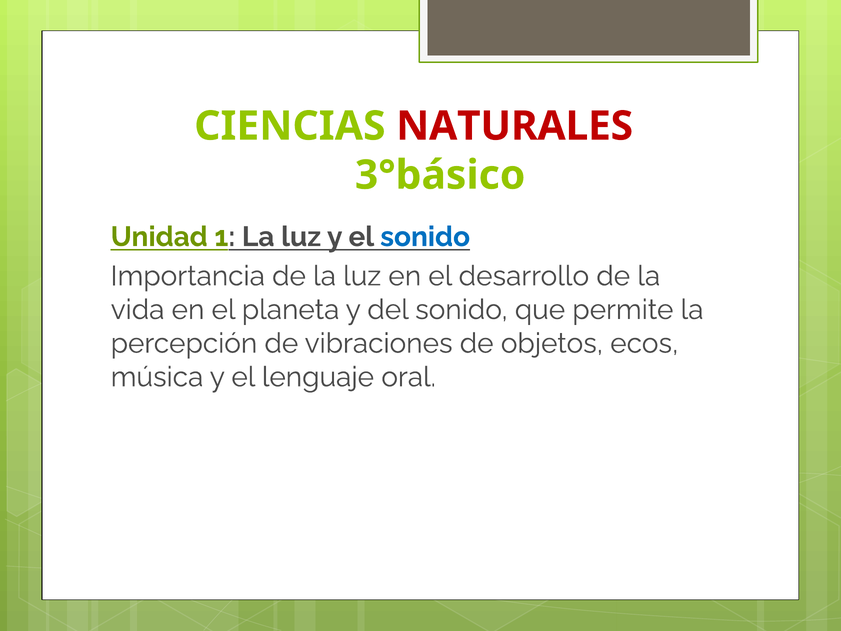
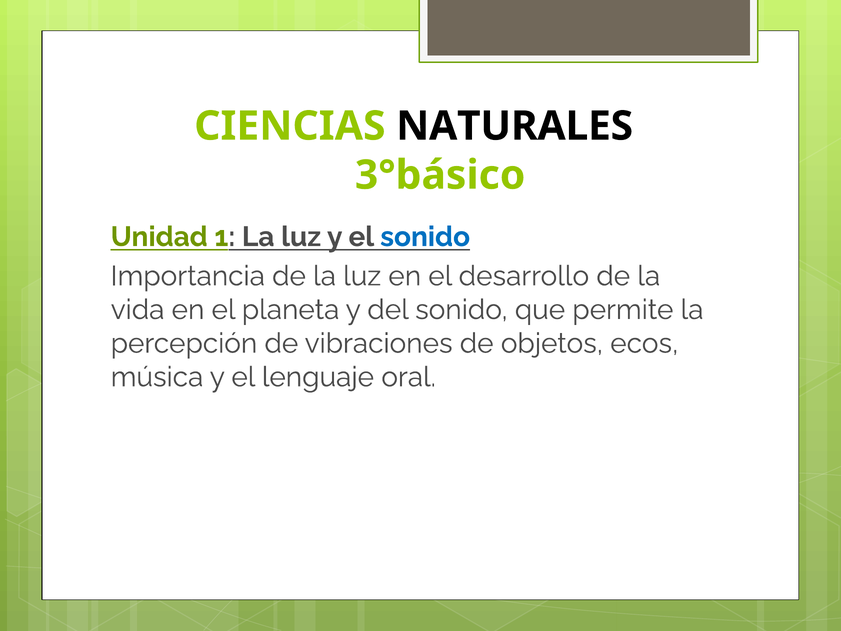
NATURALES colour: red -> black
